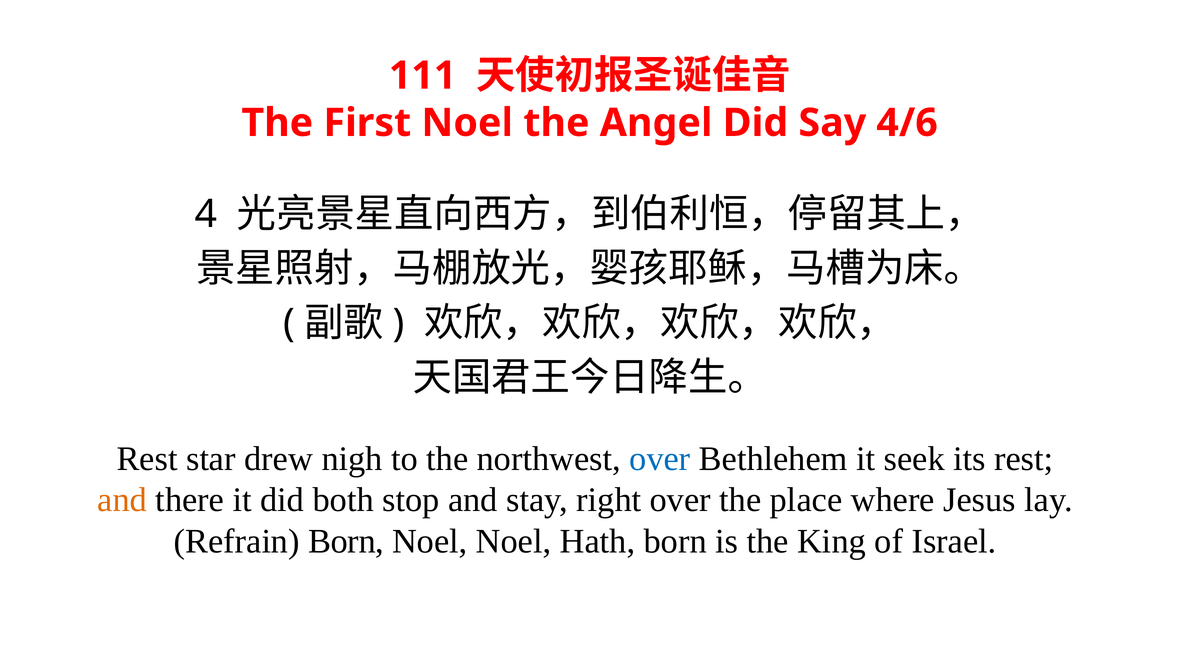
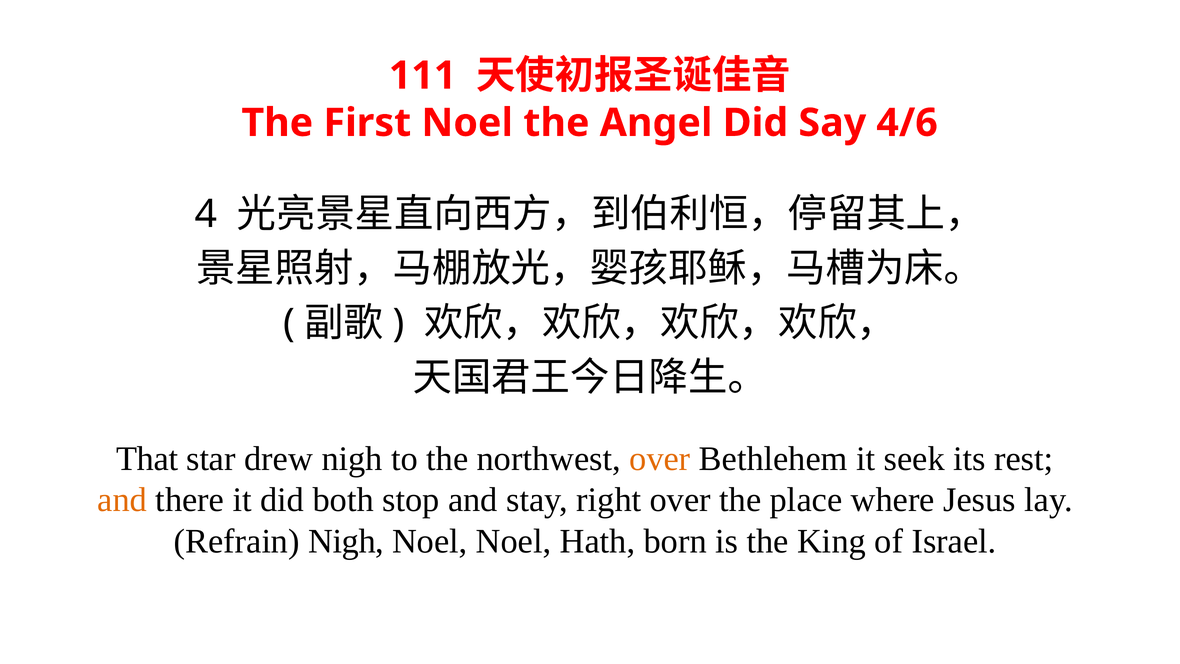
Rest at (147, 459): Rest -> That
over at (660, 459) colour: blue -> orange
Refrain Born: Born -> Nigh
